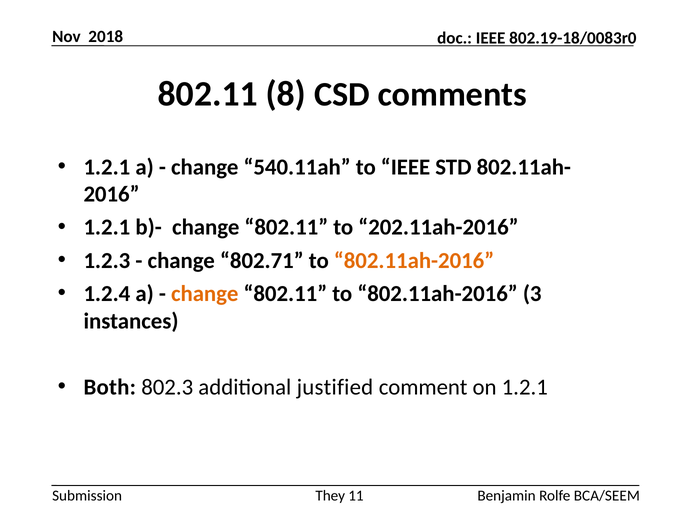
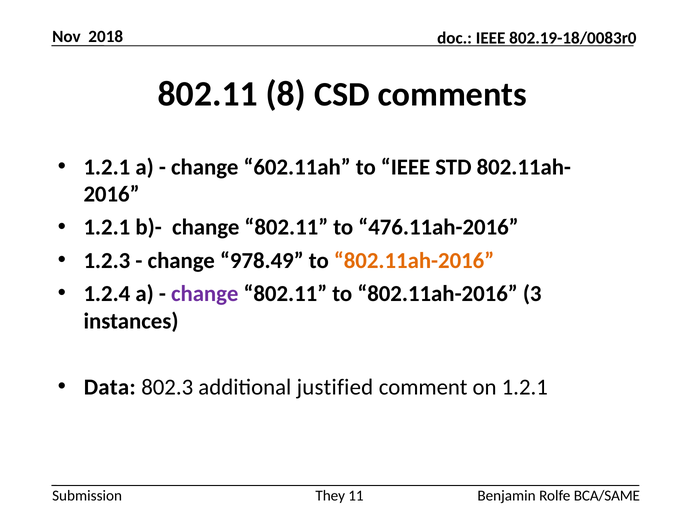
540.11ah: 540.11ah -> 602.11ah
202.11ah-2016: 202.11ah-2016 -> 476.11ah-2016
802.71: 802.71 -> 978.49
change at (205, 293) colour: orange -> purple
Both: Both -> Data
BCA/SEEM: BCA/SEEM -> BCA/SAME
